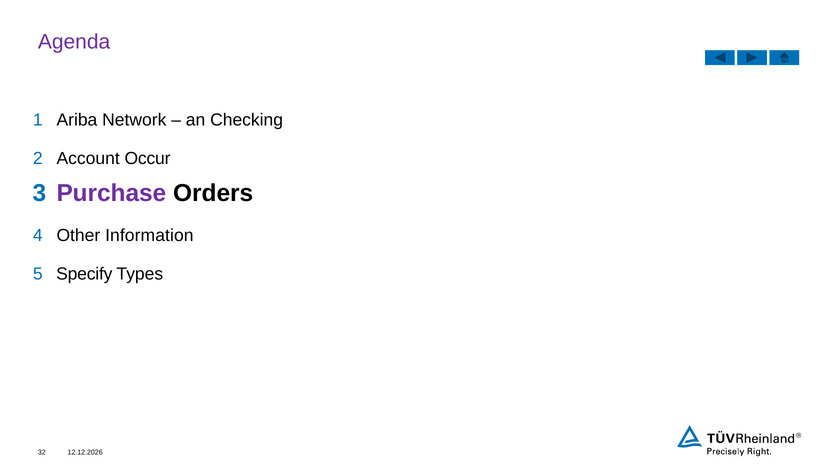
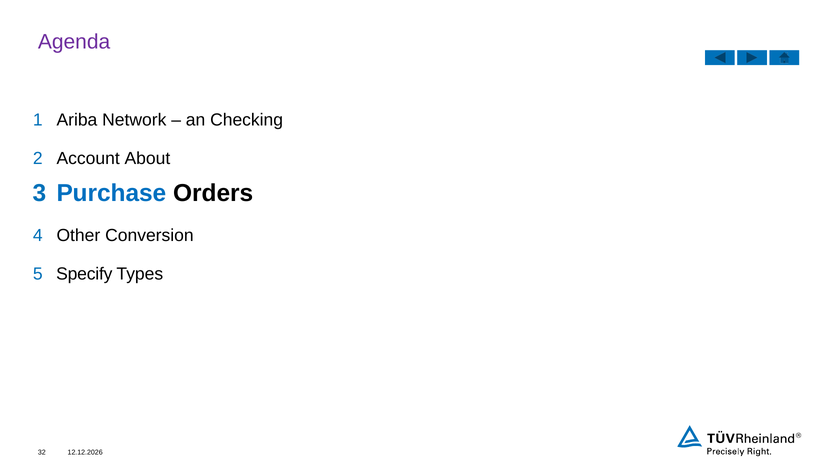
Occur: Occur -> About
Purchase colour: purple -> blue
Information: Information -> Conversion
